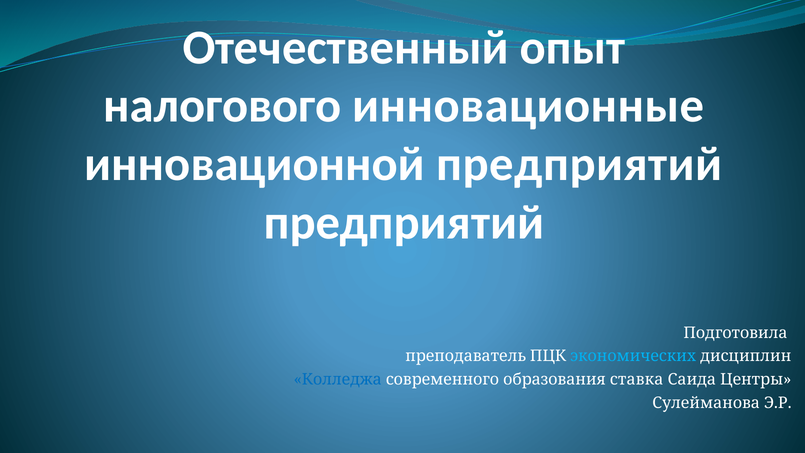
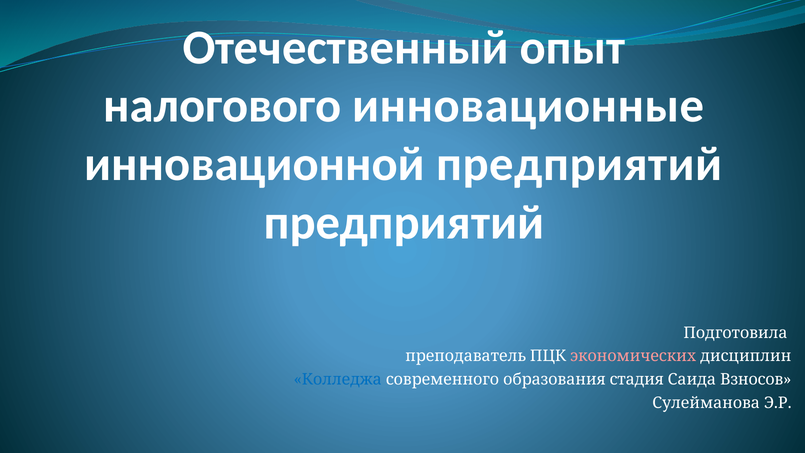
экономических colour: light blue -> pink
ставка: ставка -> стадия
Центры: Центры -> Взносов
